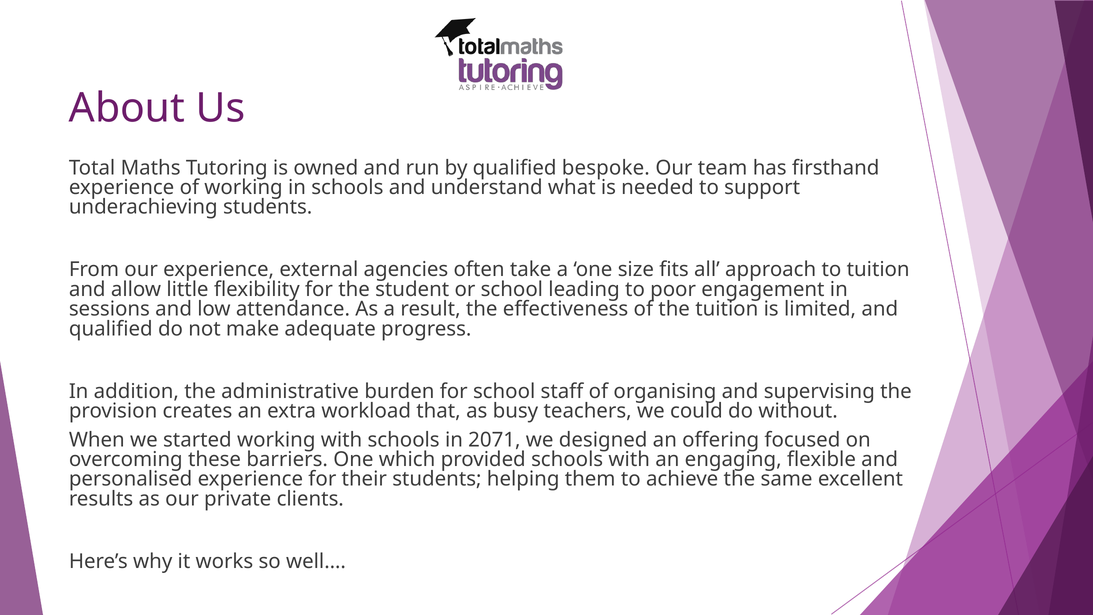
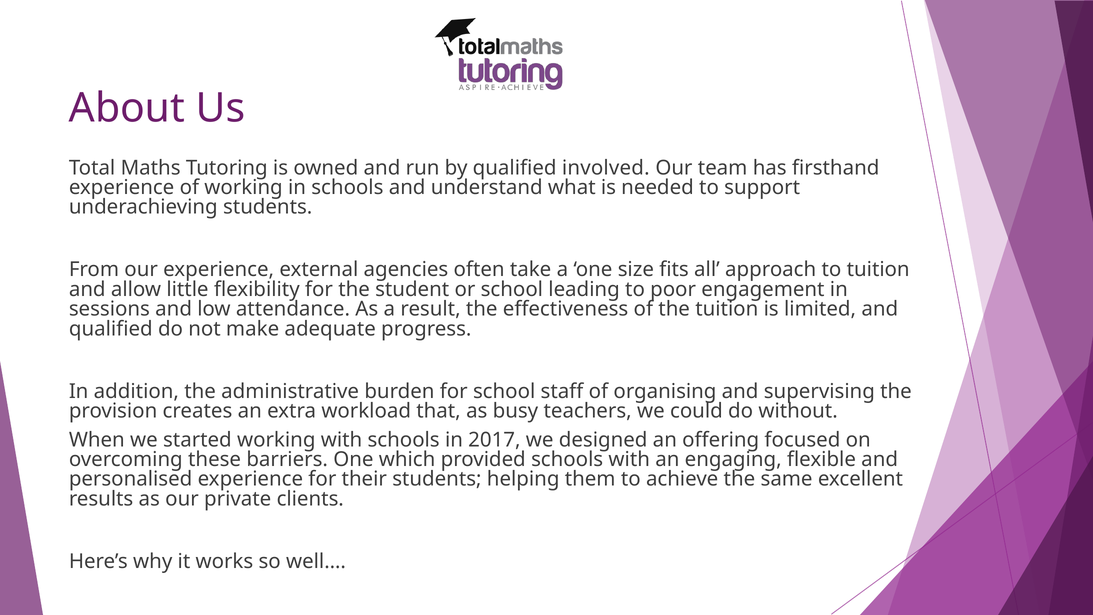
bespoke: bespoke -> involved
2071: 2071 -> 2017
